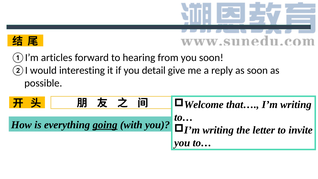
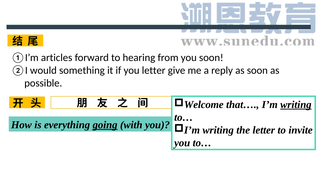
interesting: interesting -> something
you detail: detail -> letter
writing at (296, 105) underline: none -> present
